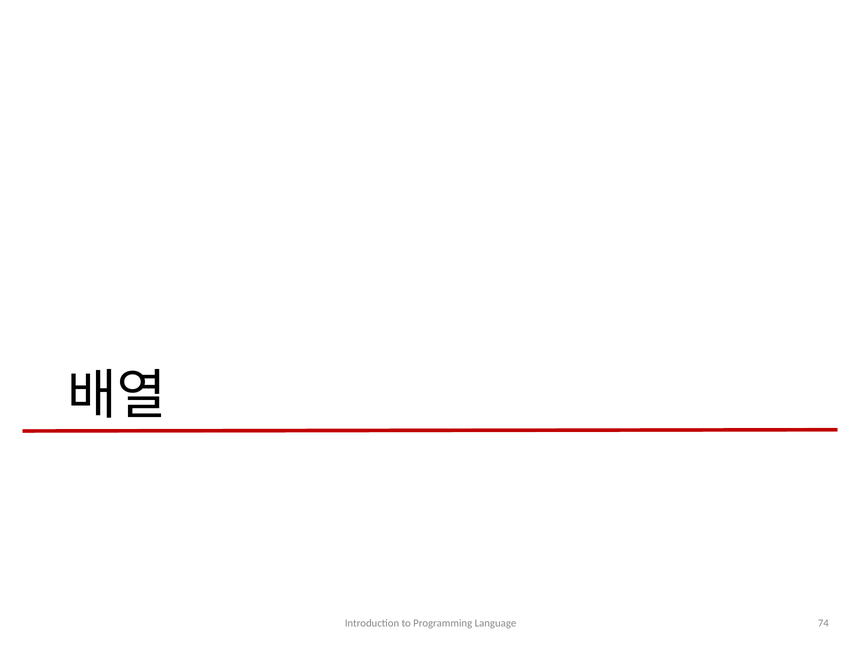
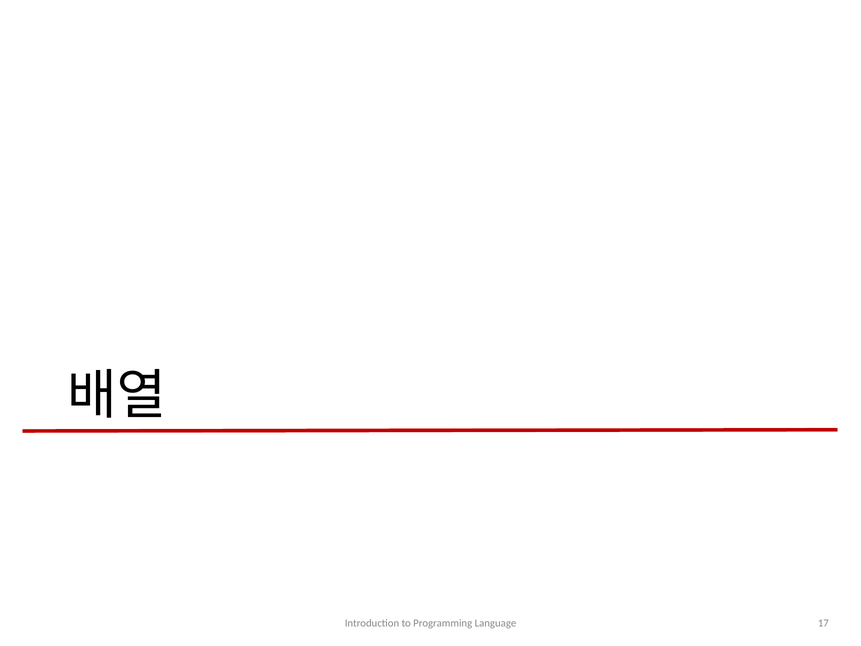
74: 74 -> 17
